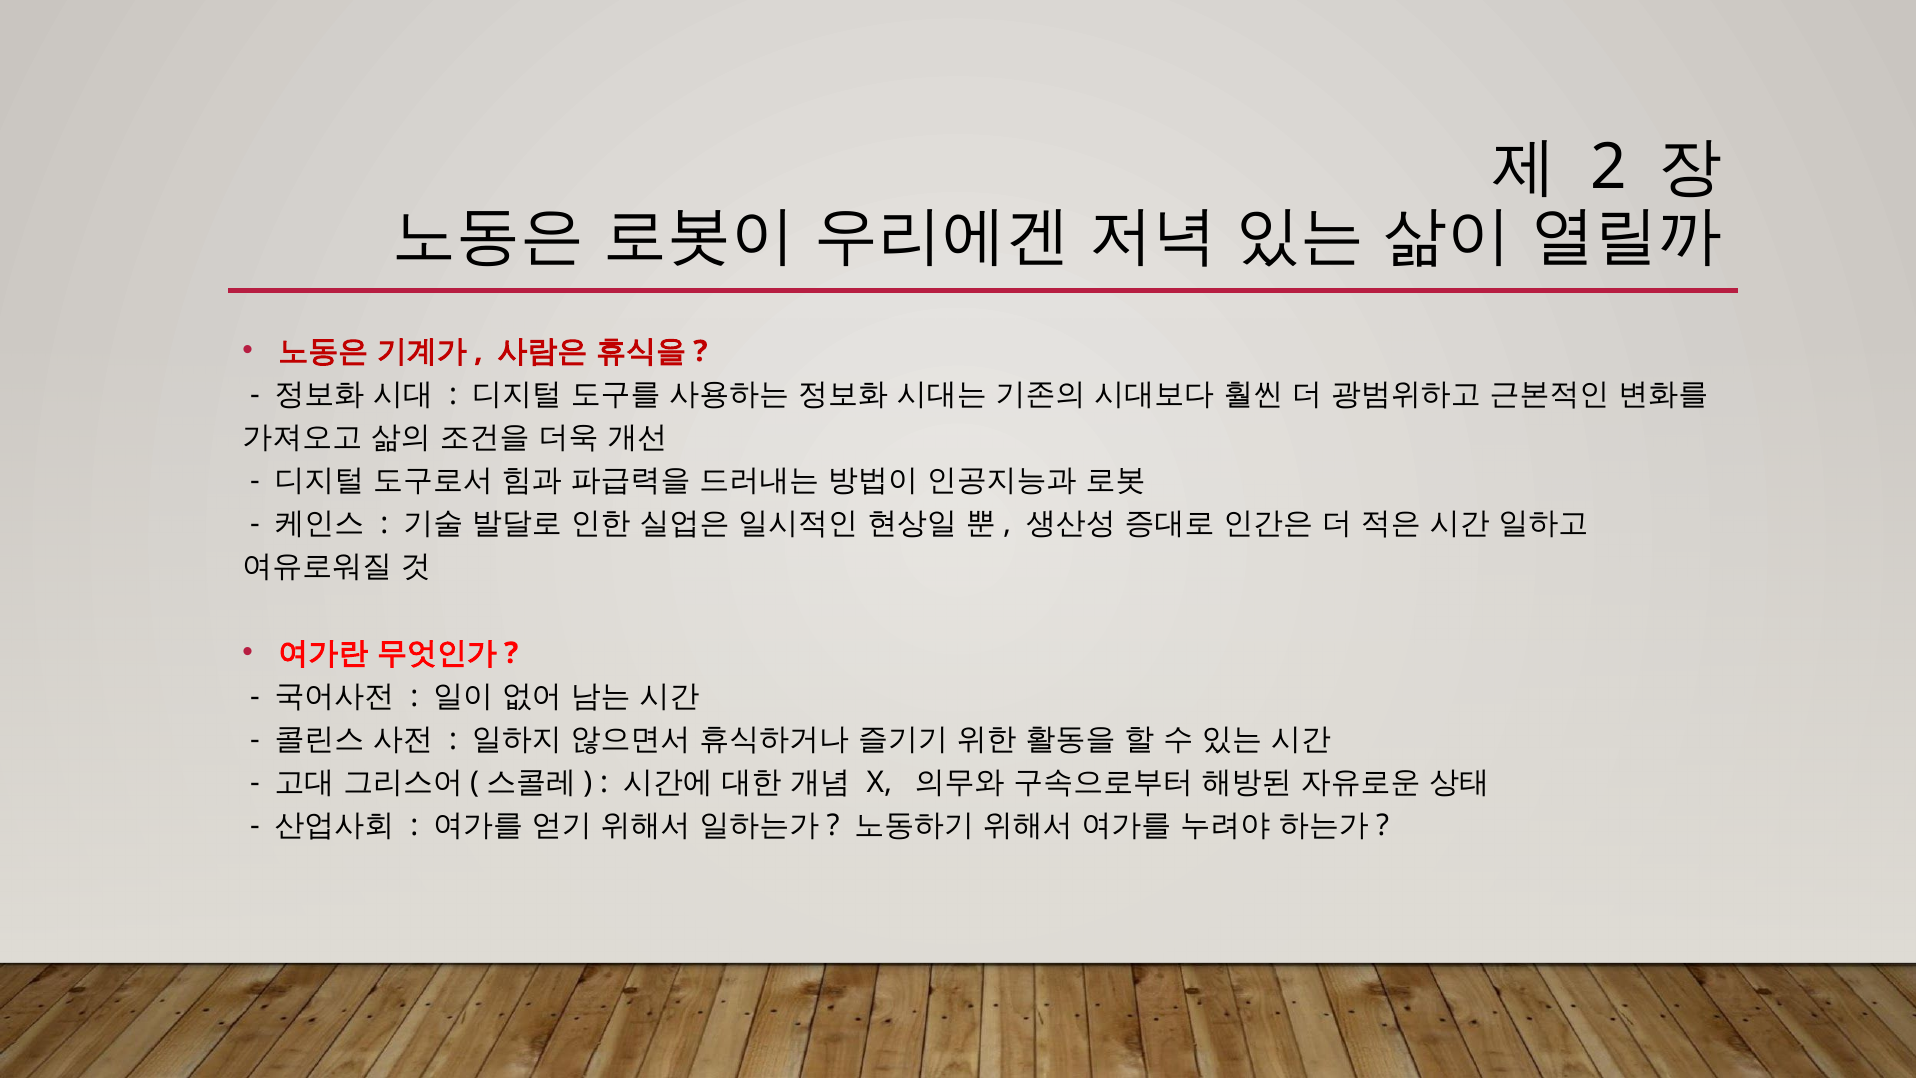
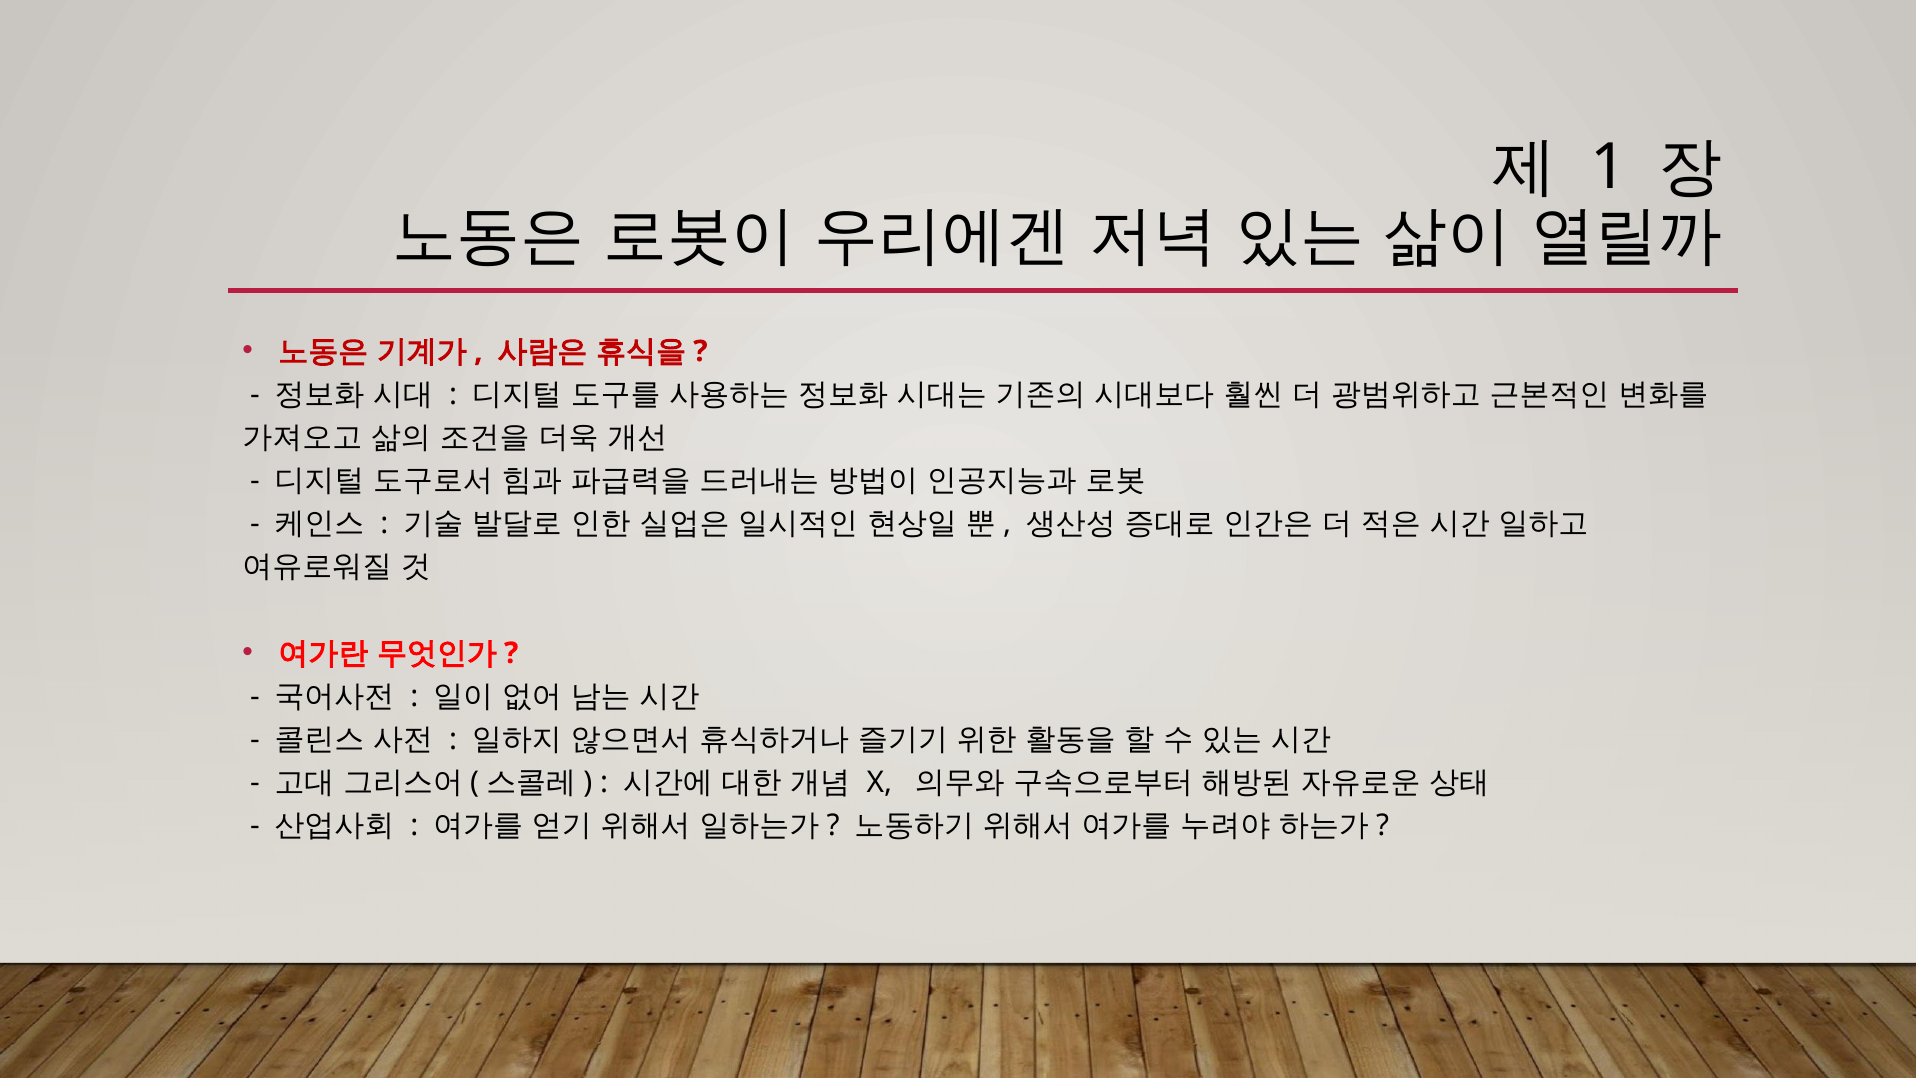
2: 2 -> 1
